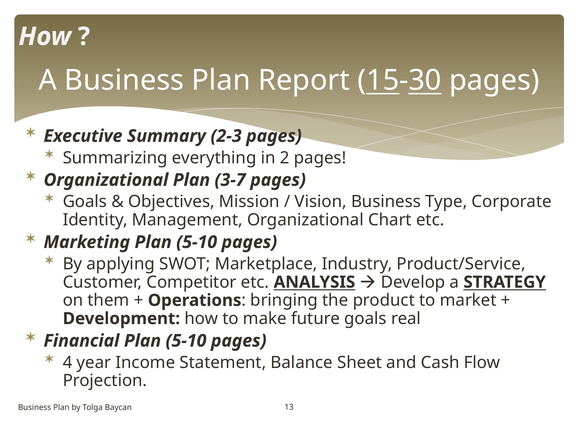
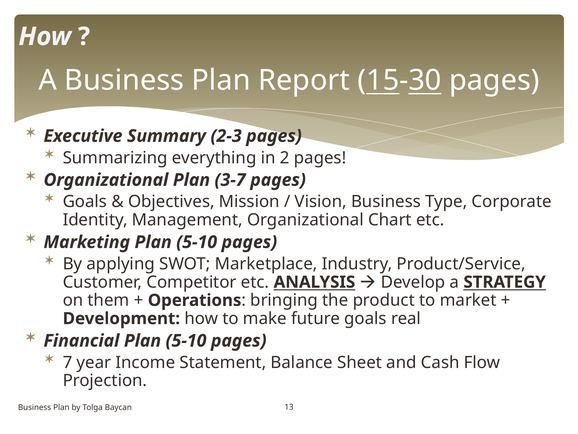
4: 4 -> 7
